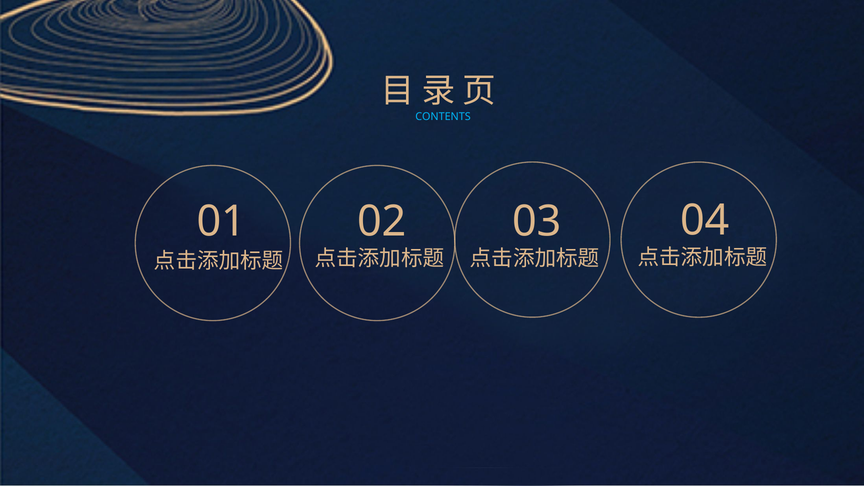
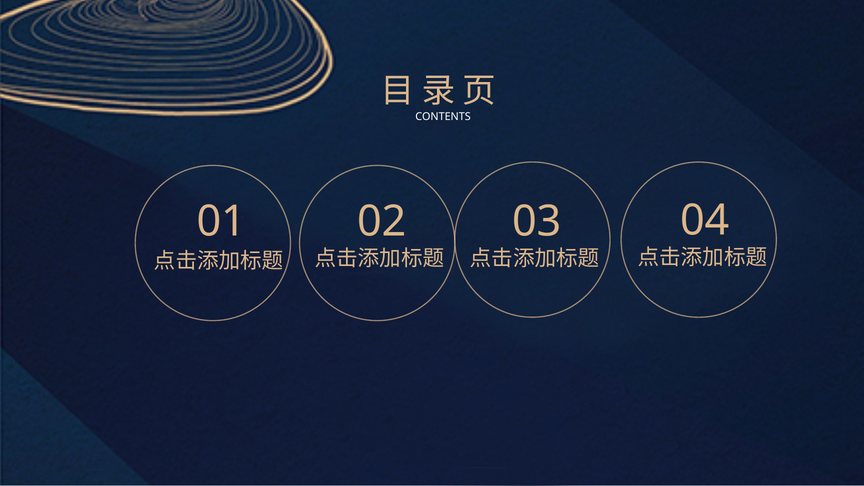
CONTENTS colour: light blue -> white
